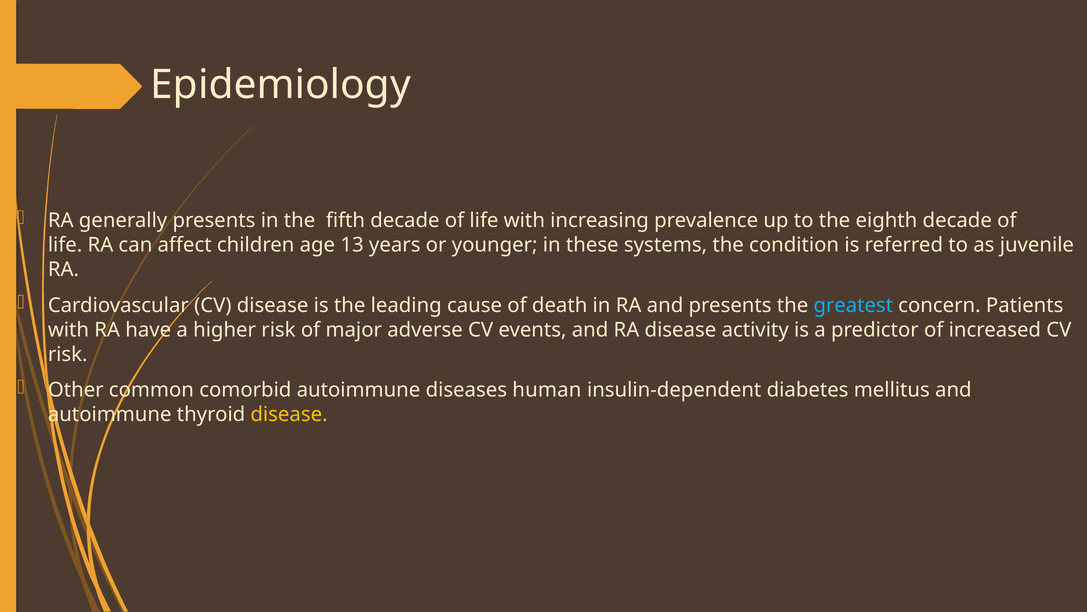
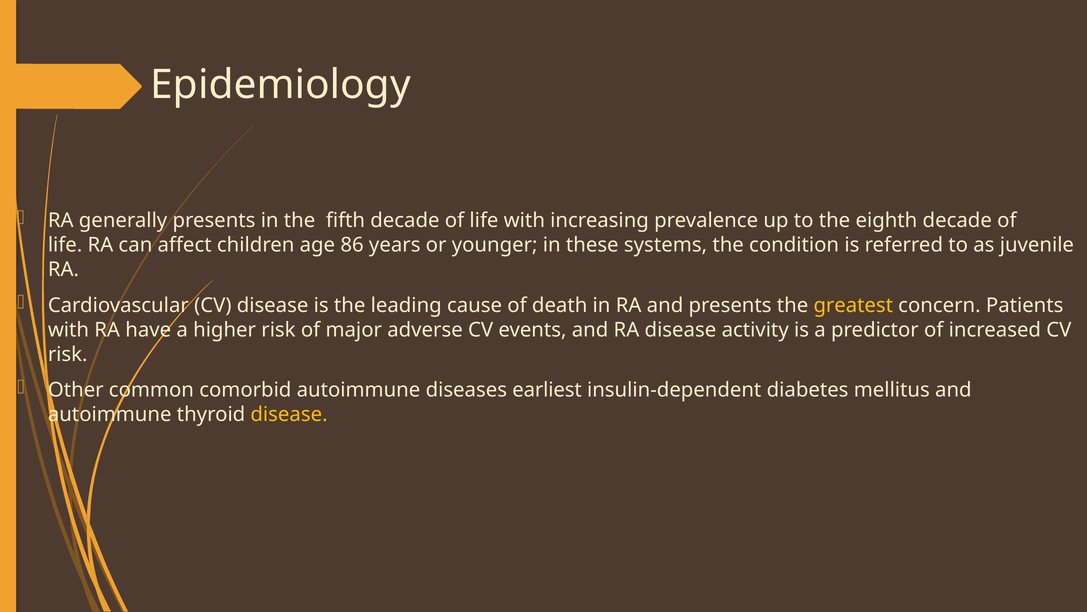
13: 13 -> 86
greatest colour: light blue -> yellow
human: human -> earliest
